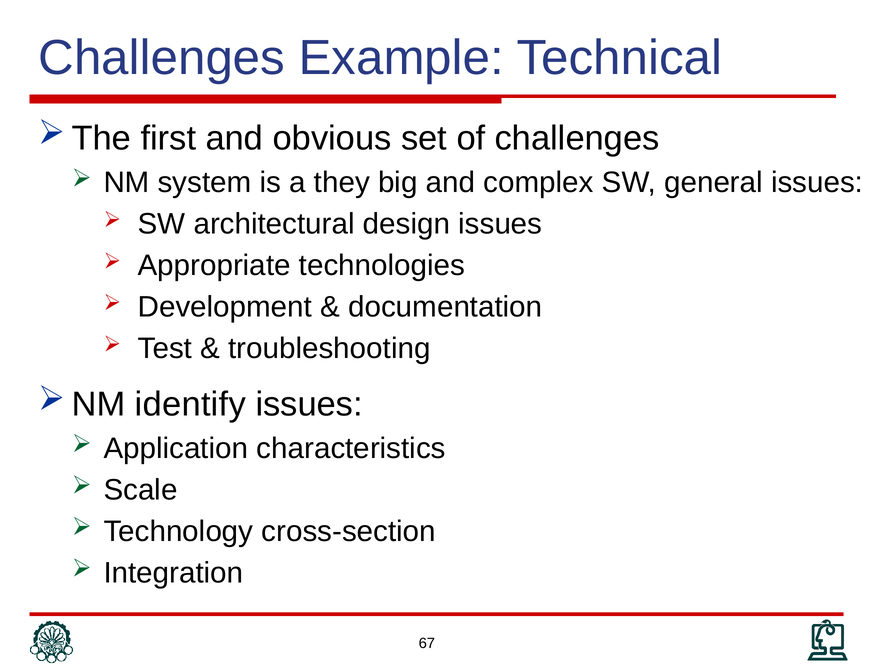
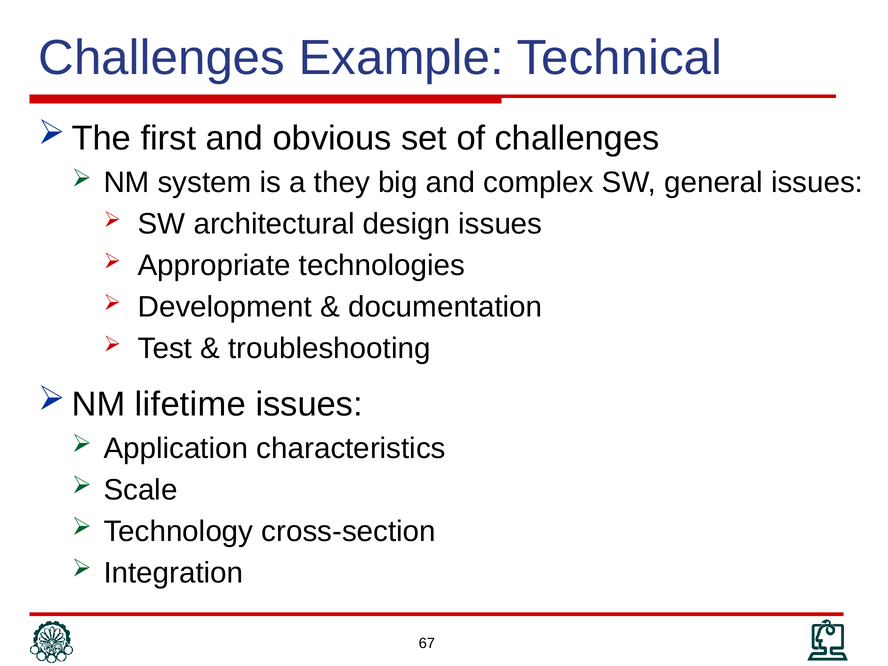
identify: identify -> lifetime
